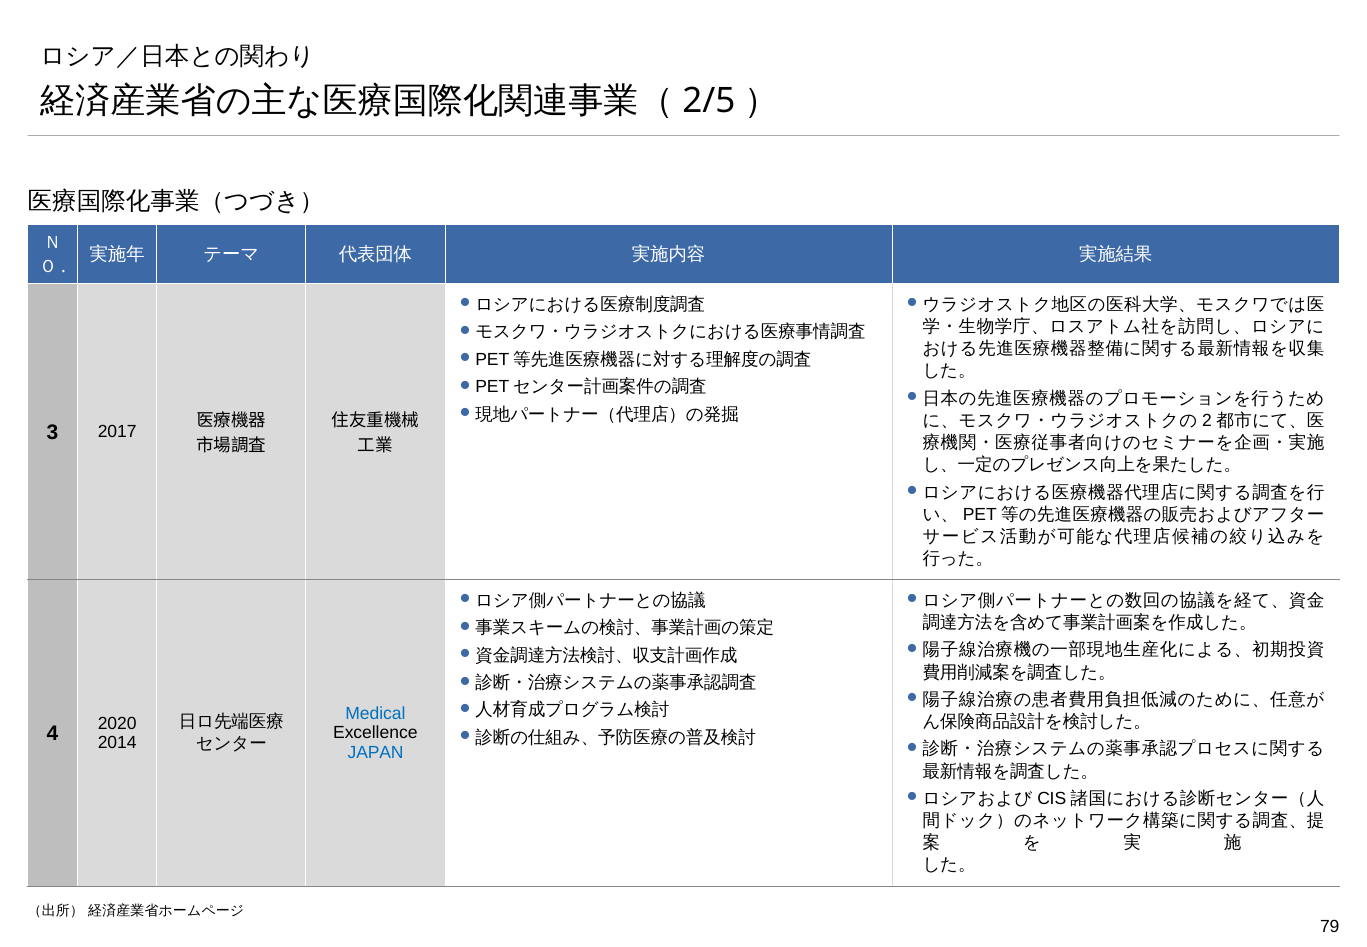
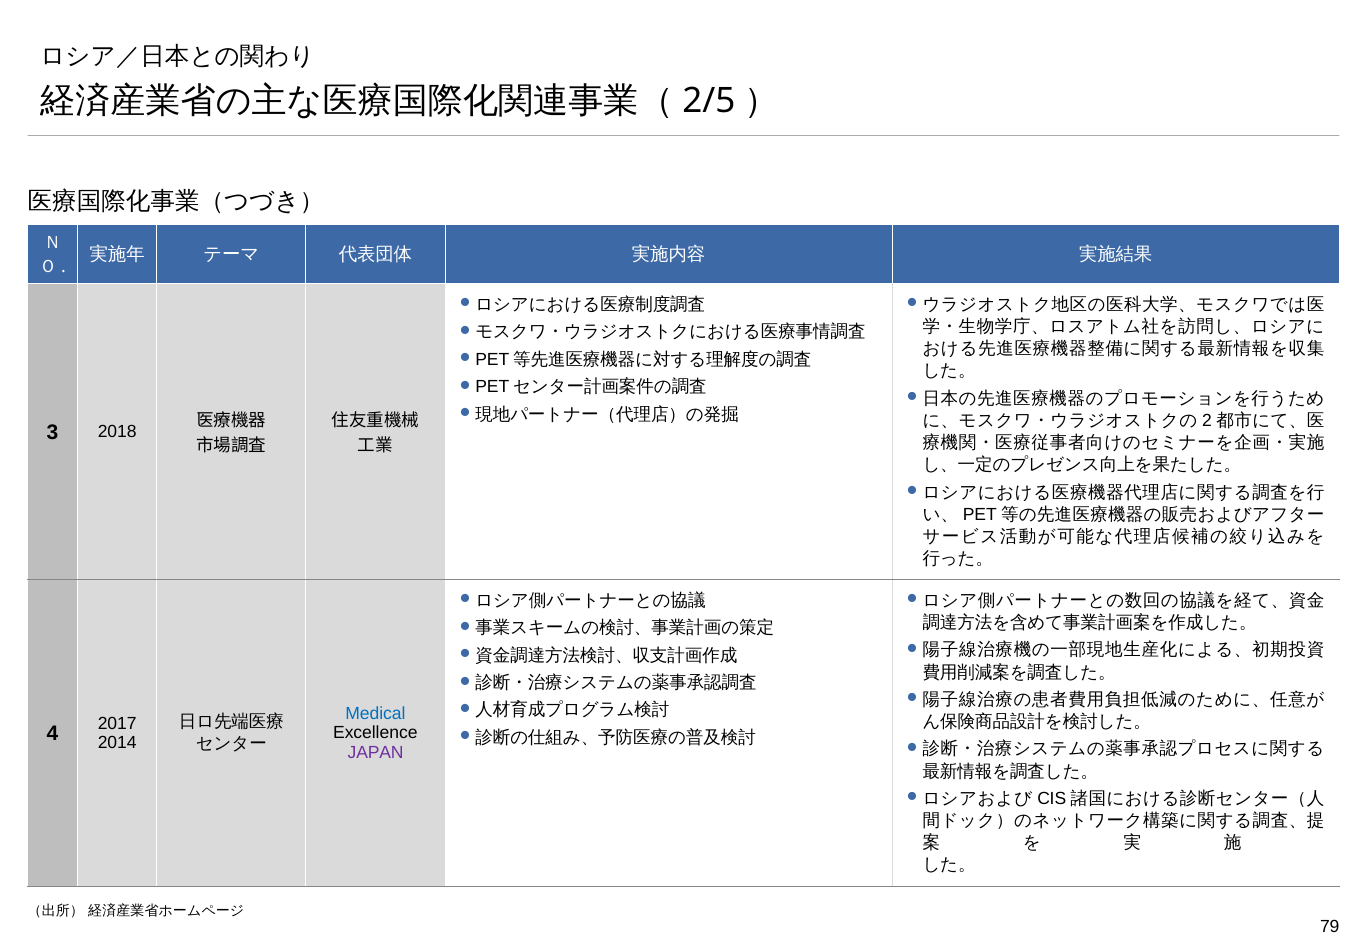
2017: 2017 -> 2018
2020: 2020 -> 2017
JAPAN colour: blue -> purple
